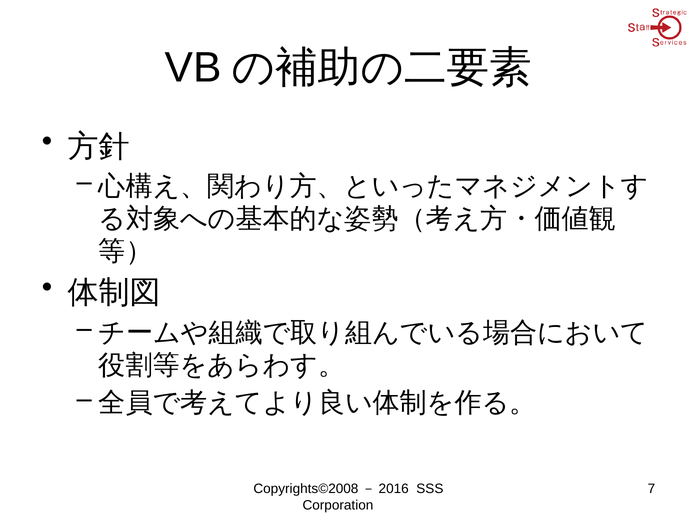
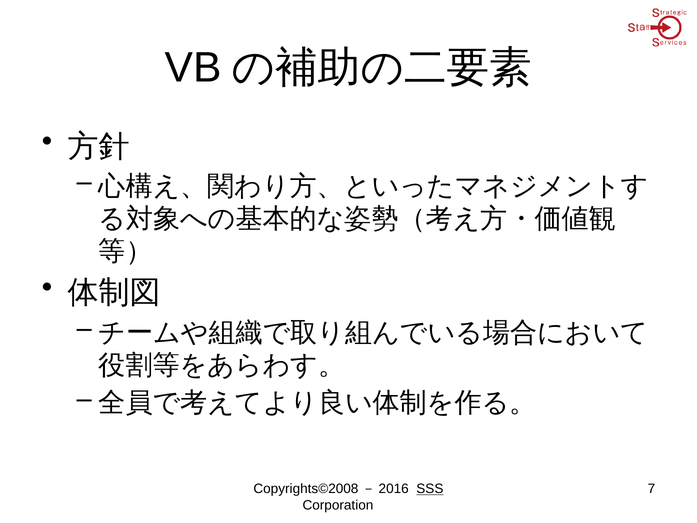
SSS underline: none -> present
